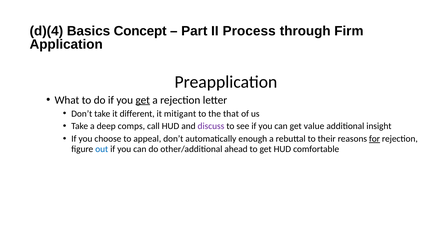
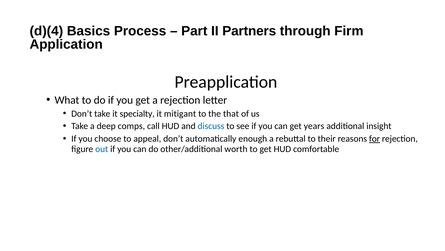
Concept: Concept -> Process
Process: Process -> Partners
get at (143, 100) underline: present -> none
different: different -> specialty
discuss colour: purple -> blue
value: value -> years
ahead: ahead -> worth
